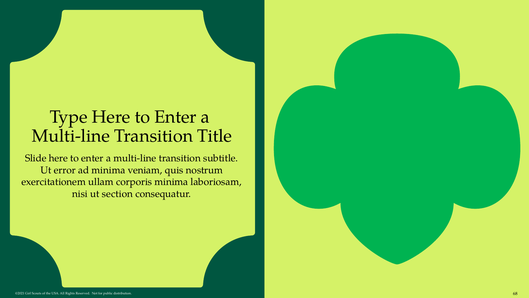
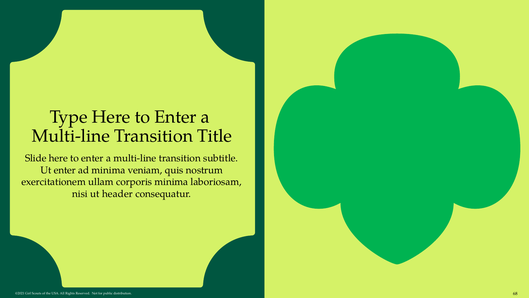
Ut error: error -> enter
section: section -> header
